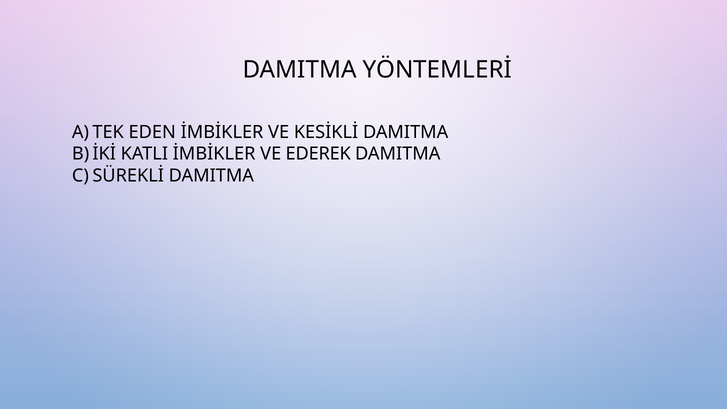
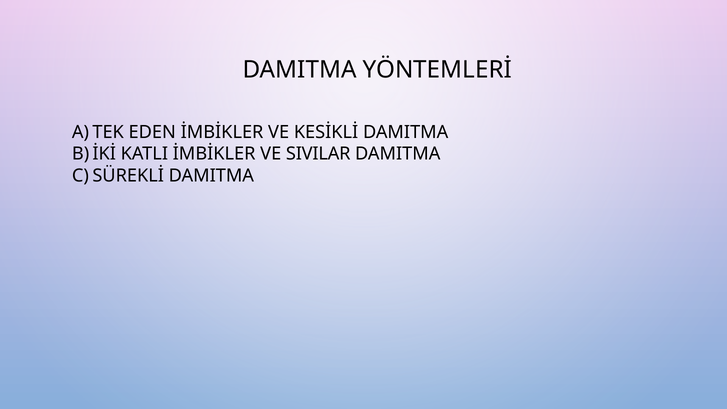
EDEREK: EDEREK -> SIVILAR
